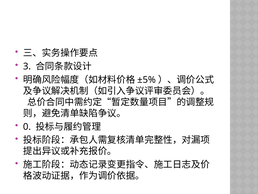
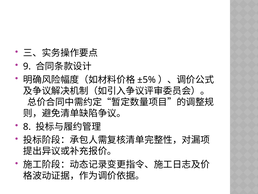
3: 3 -> 9
0: 0 -> 8
